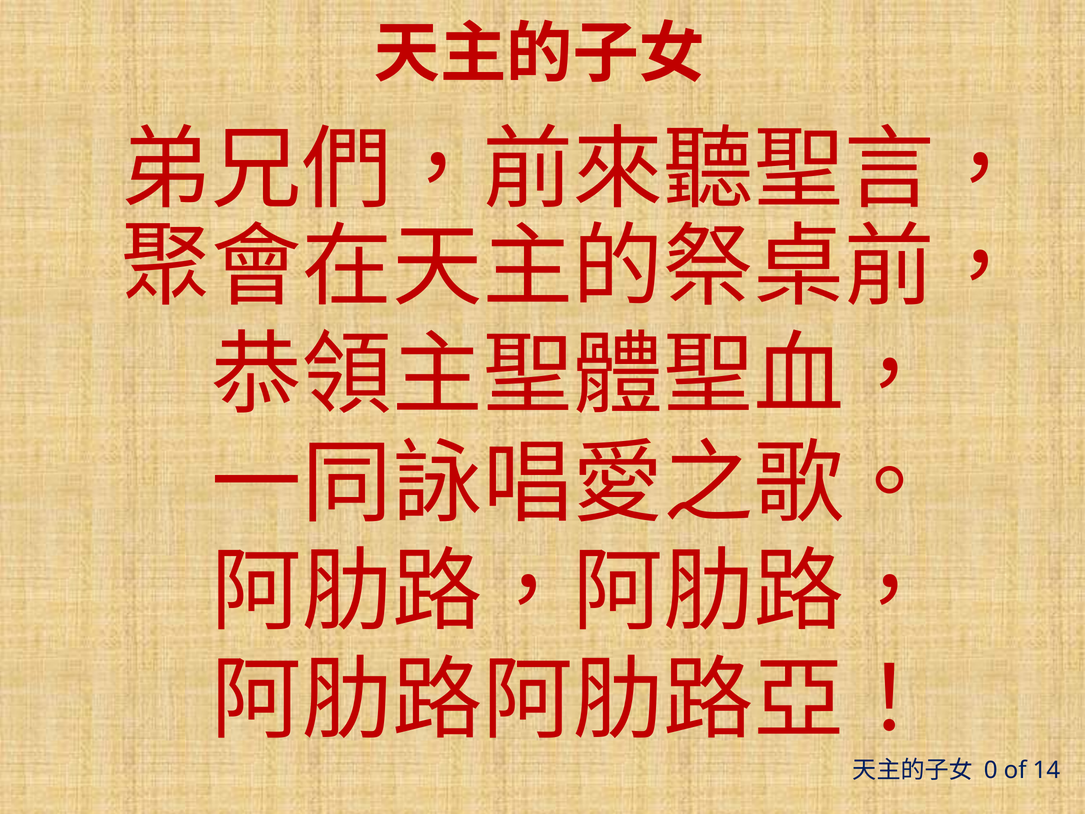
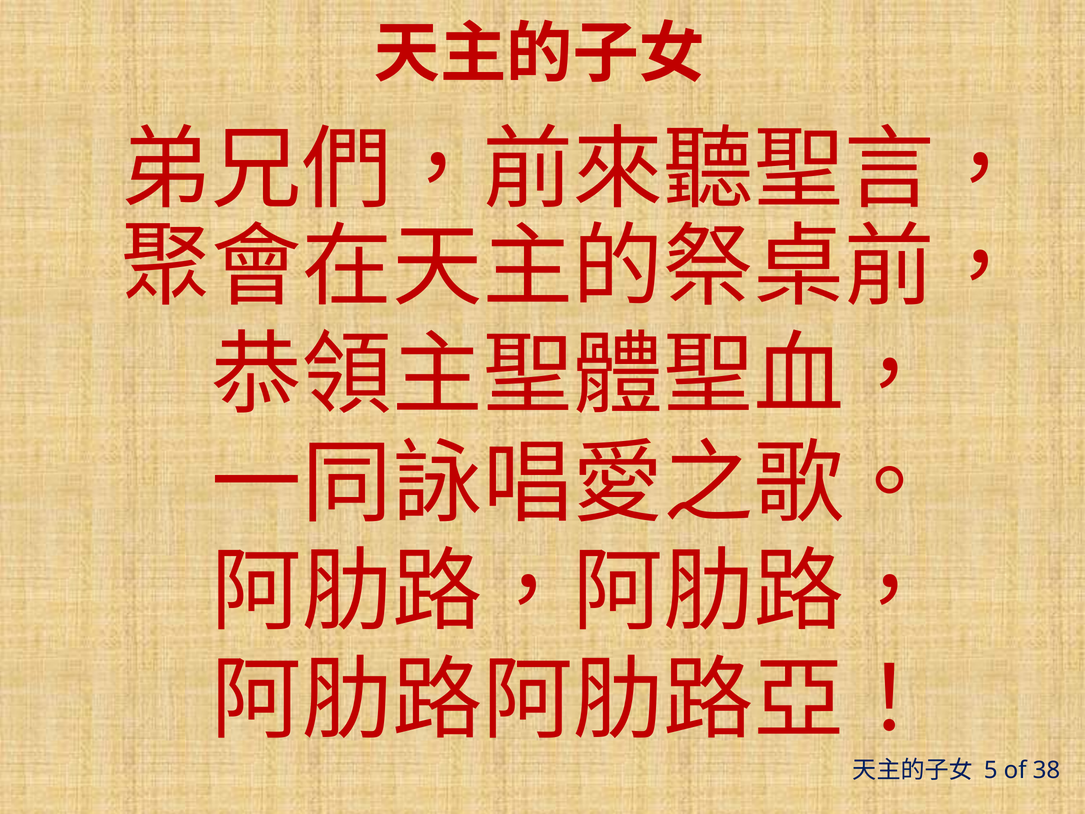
0: 0 -> 5
14: 14 -> 38
